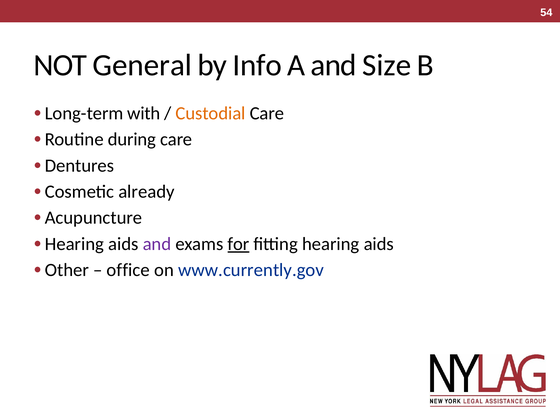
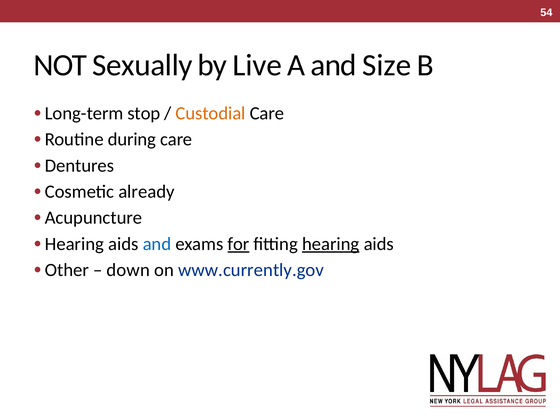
General: General -> Sexually
Info: Info -> Live
with: with -> stop
and at (157, 244) colour: purple -> blue
hearing at (331, 244) underline: none -> present
office: office -> down
